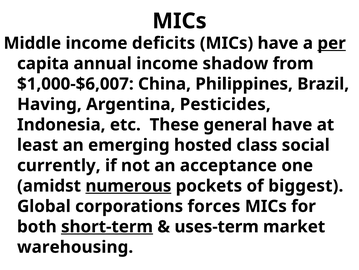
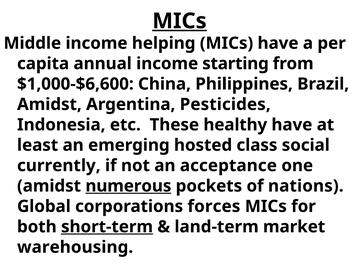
MICs at (179, 21) underline: none -> present
deficits: deficits -> helping
per underline: present -> none
shadow: shadow -> starting
$1,000-$6,007: $1,000-$6,007 -> $1,000-$6,600
Having at (49, 104): Having -> Amidst
general: general -> healthy
biggest: biggest -> nations
uses-term: uses-term -> land-term
